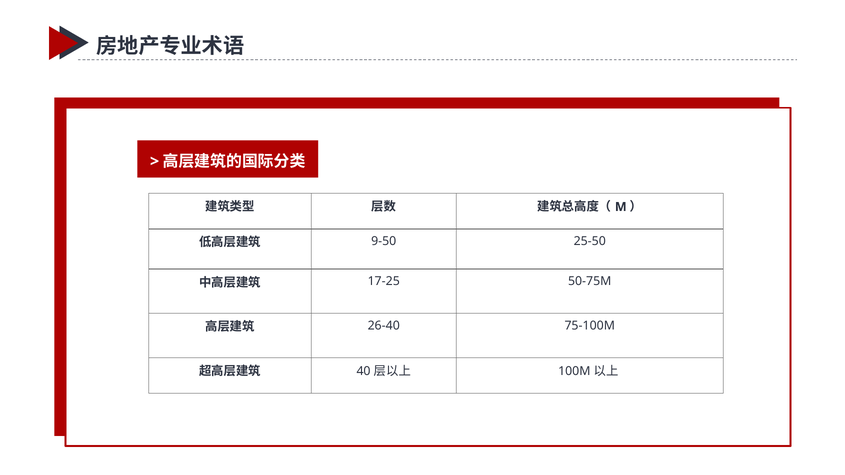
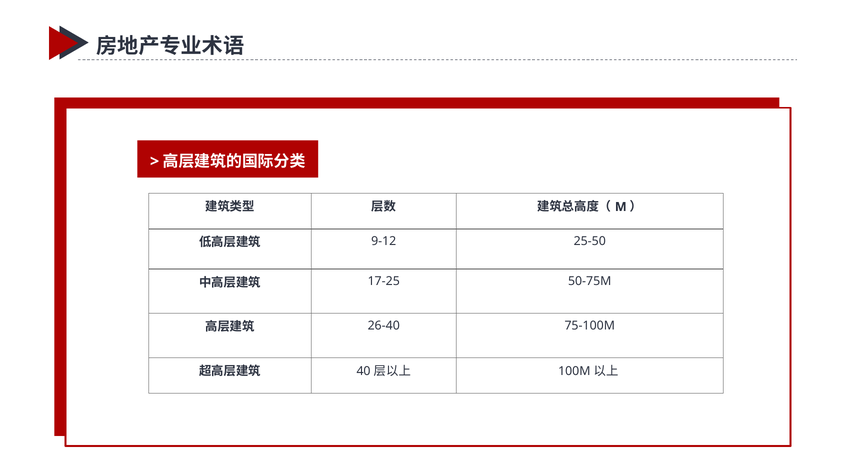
9-50: 9-50 -> 9-12
